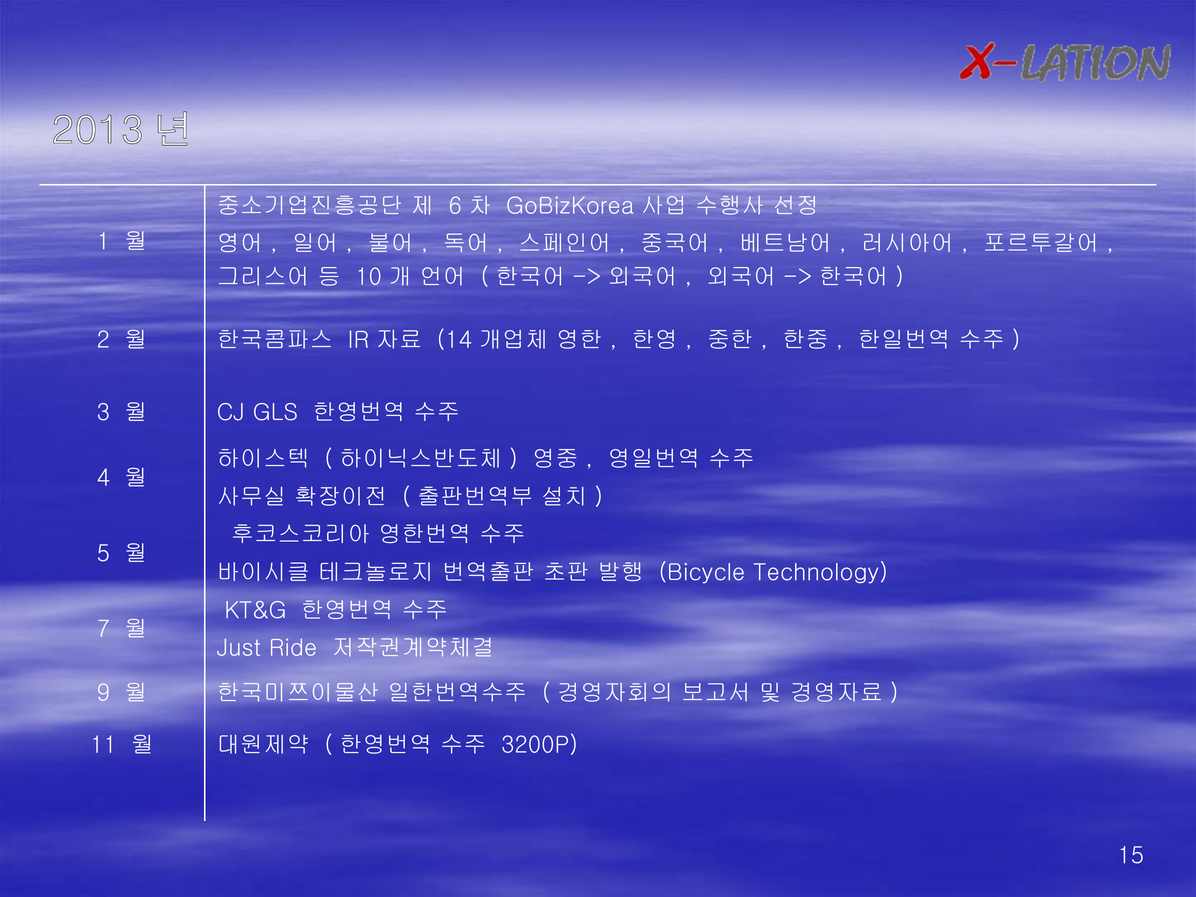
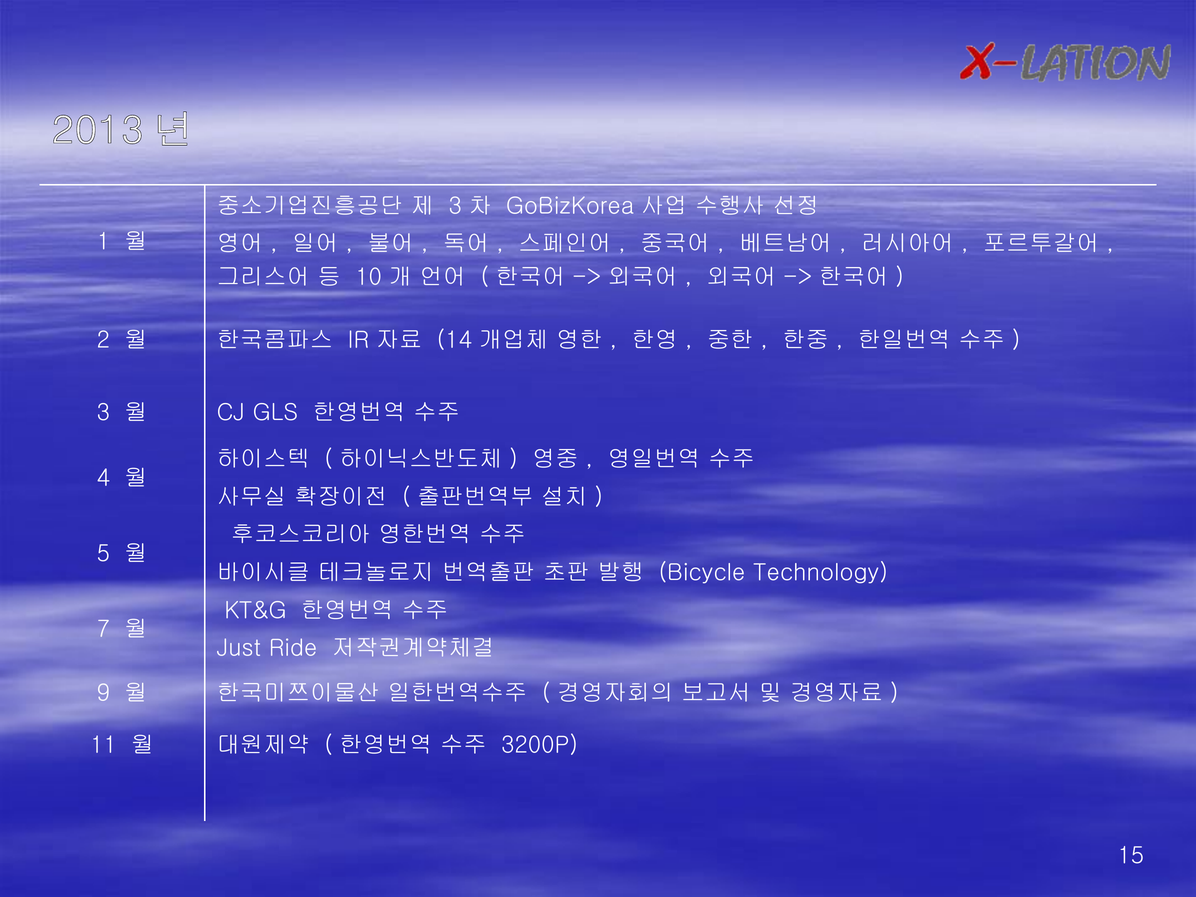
6 at (455, 206): 6 -> 3
